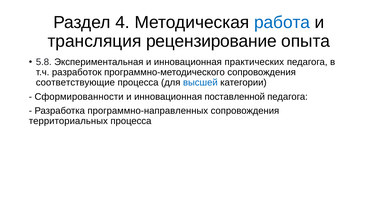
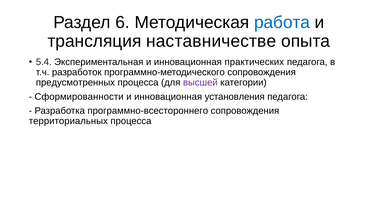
4: 4 -> 6
рецензирование: рецензирование -> наставничестве
5.8: 5.8 -> 5.4
соответствующие: соответствующие -> предусмотренных
высшей colour: blue -> purple
поставленной: поставленной -> установления
программно-направленных: программно-направленных -> программно-всестороннего
